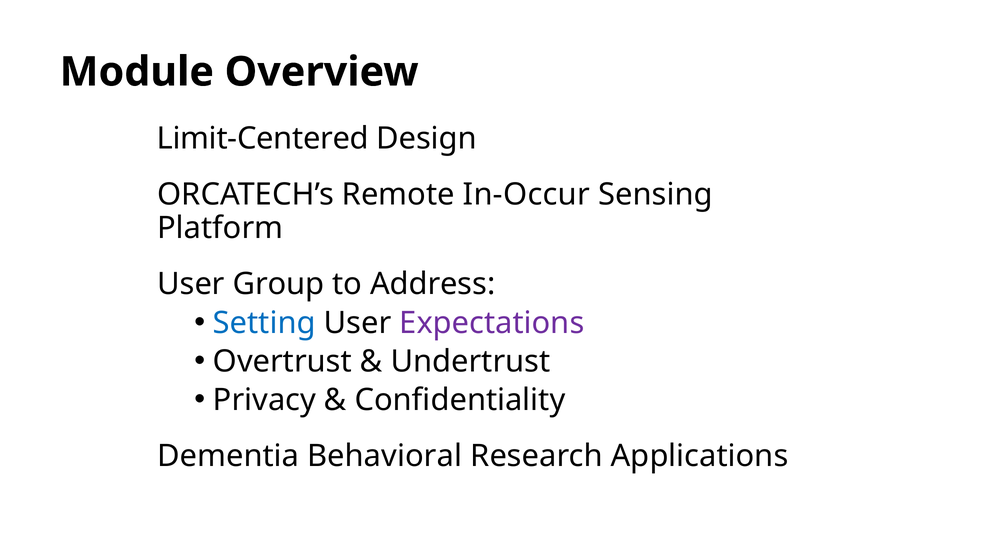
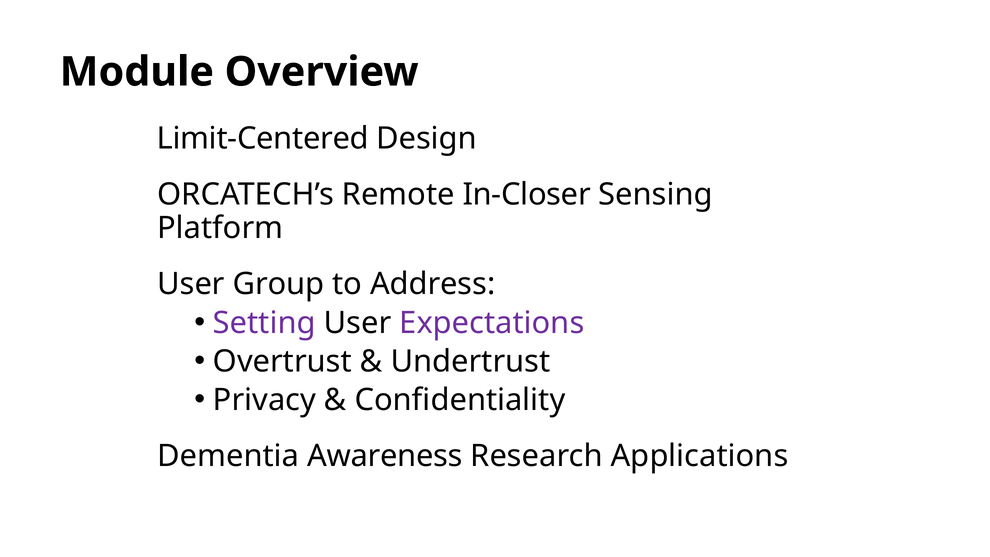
In-Occur: In-Occur -> In-Closer
Setting colour: blue -> purple
Behavioral: Behavioral -> Awareness
